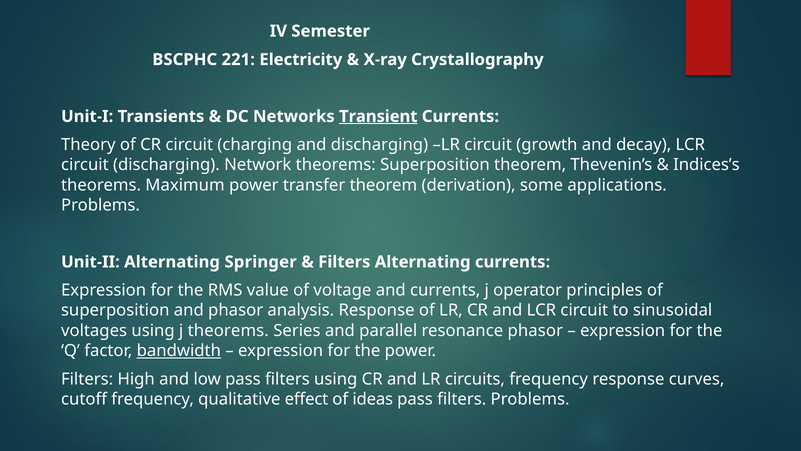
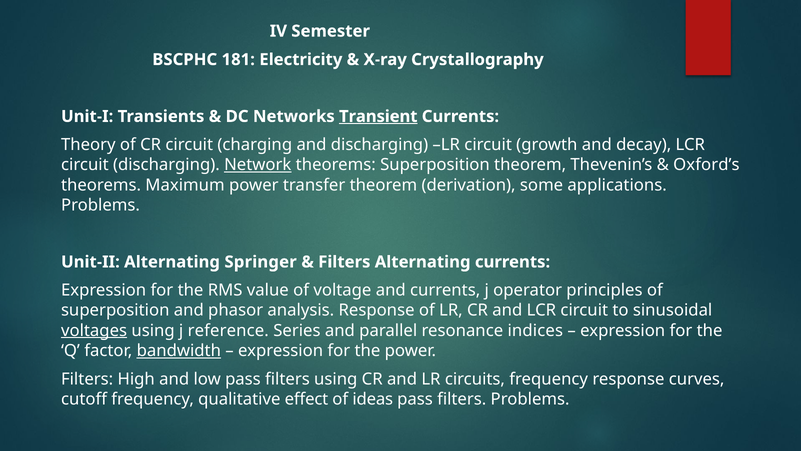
221: 221 -> 181
Network underline: none -> present
Indices’s: Indices’s -> Oxford’s
voltages underline: none -> present
j theorems: theorems -> reference
resonance phasor: phasor -> indices
